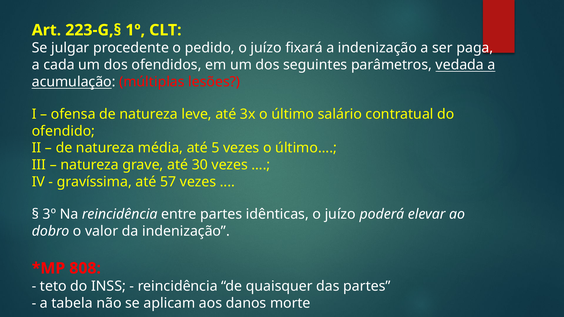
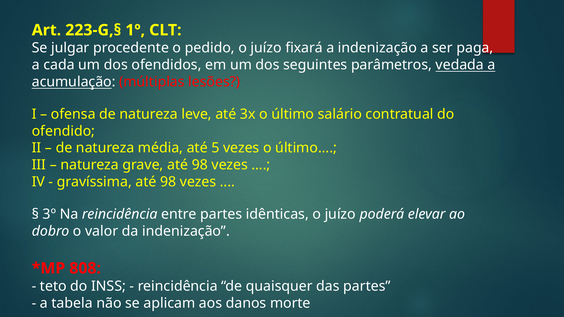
grave até 30: 30 -> 98
gravíssima até 57: 57 -> 98
